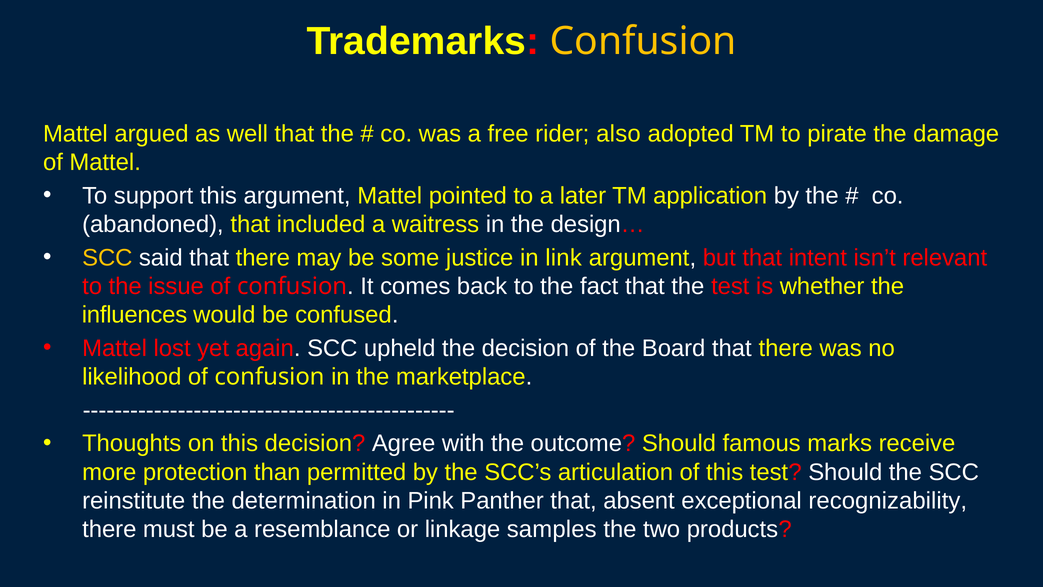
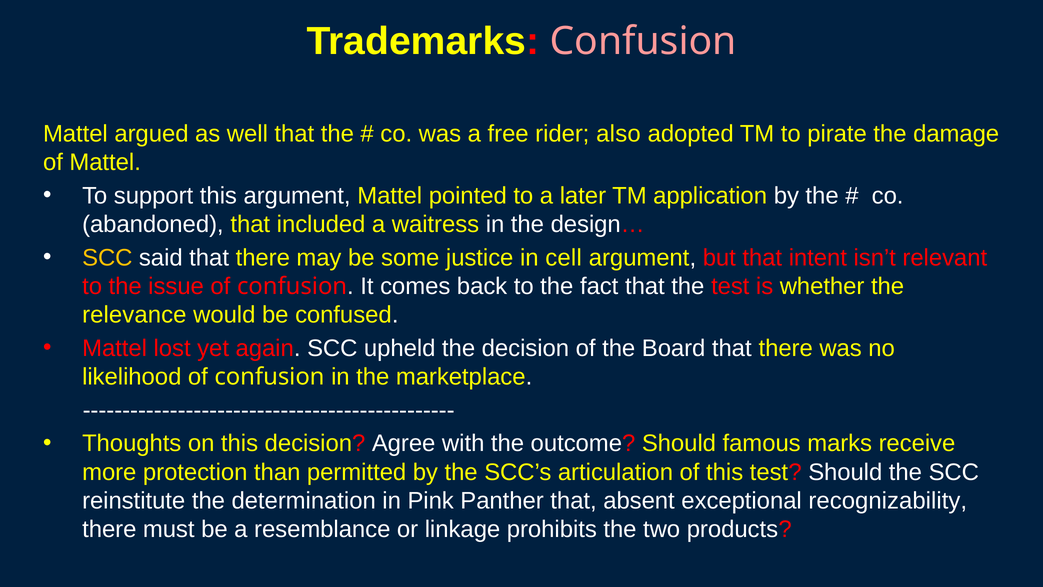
Confusion at (643, 41) colour: yellow -> pink
link: link -> cell
influences: influences -> relevance
samples: samples -> prohibits
